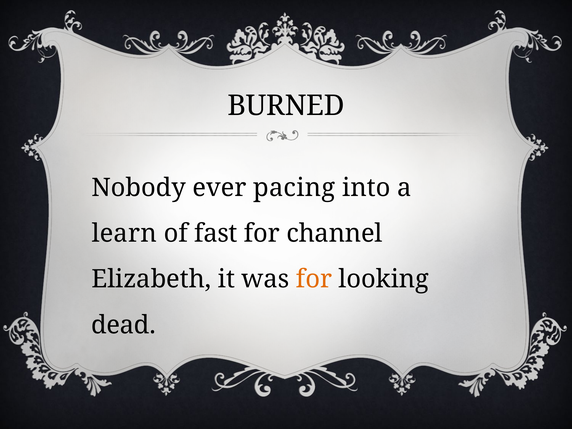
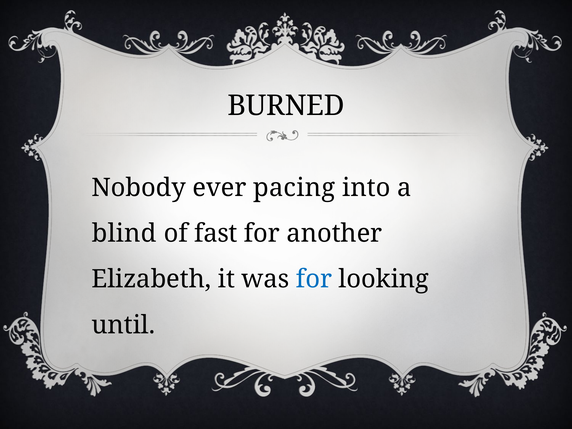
learn: learn -> blind
channel: channel -> another
for at (314, 279) colour: orange -> blue
dead: dead -> until
